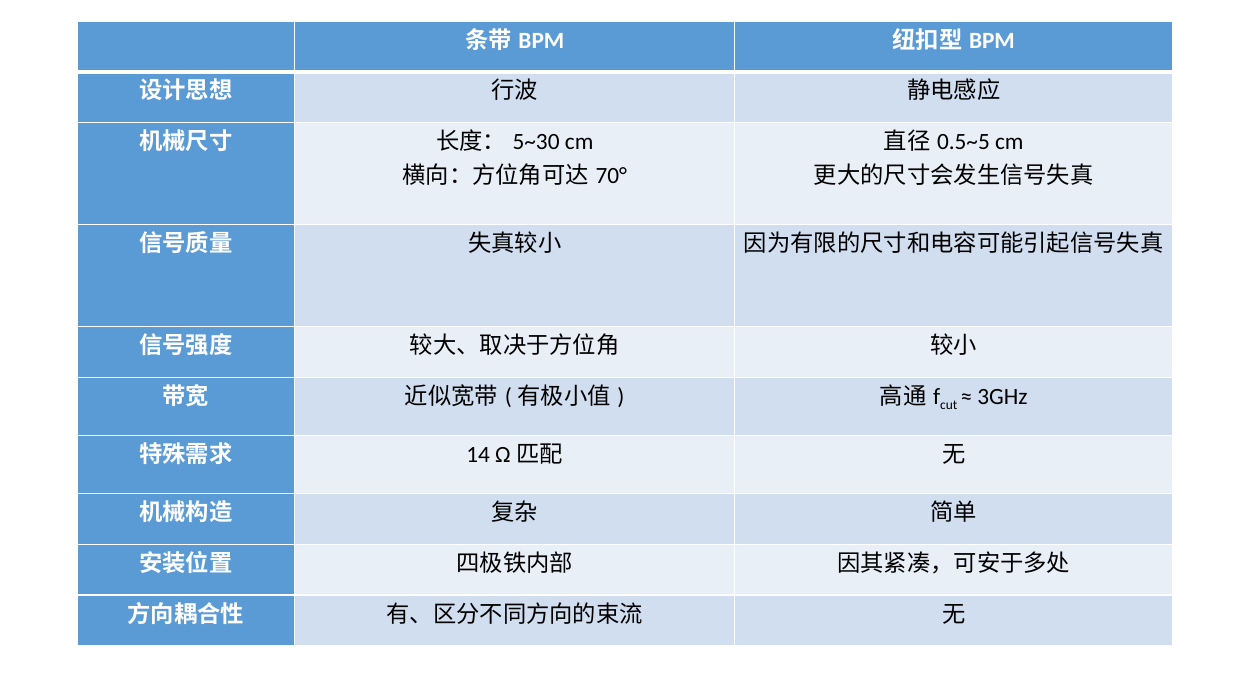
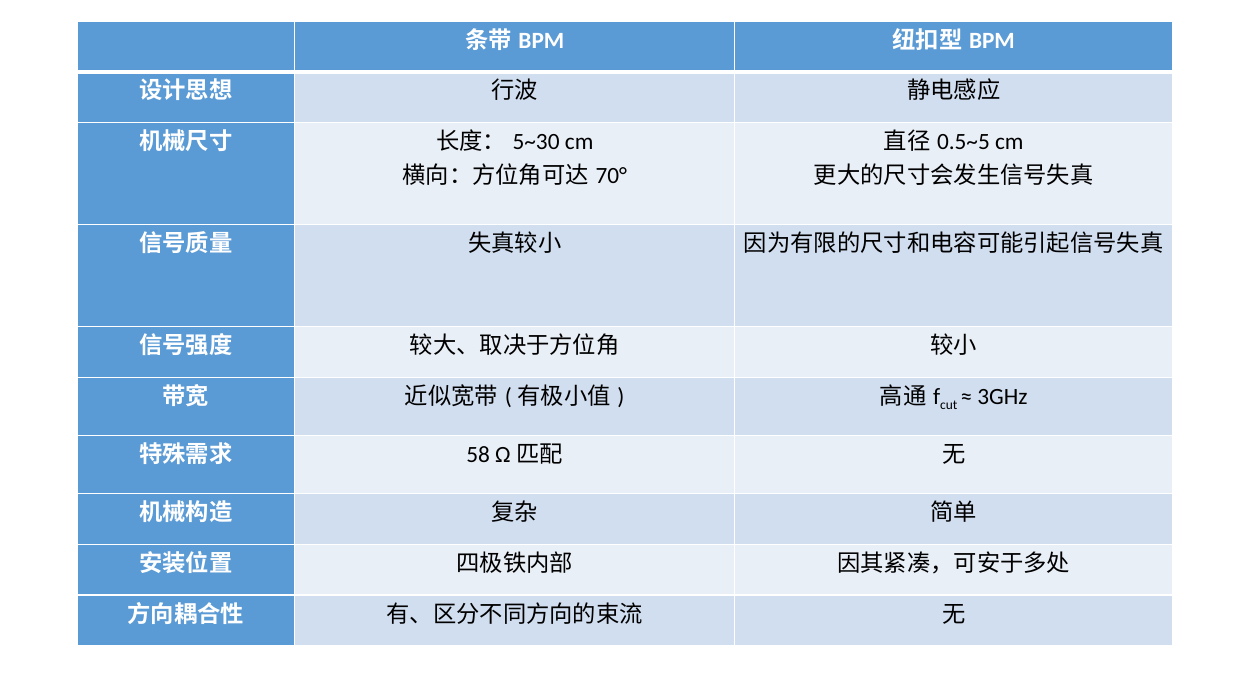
14: 14 -> 58
